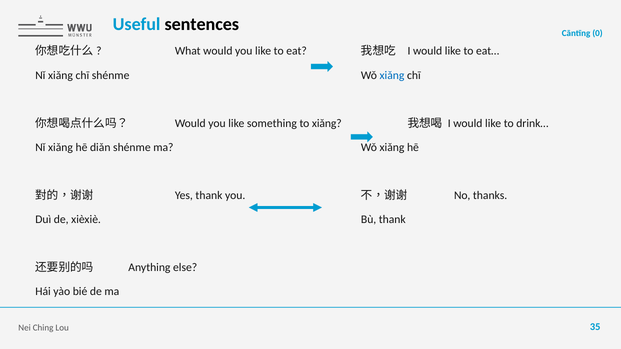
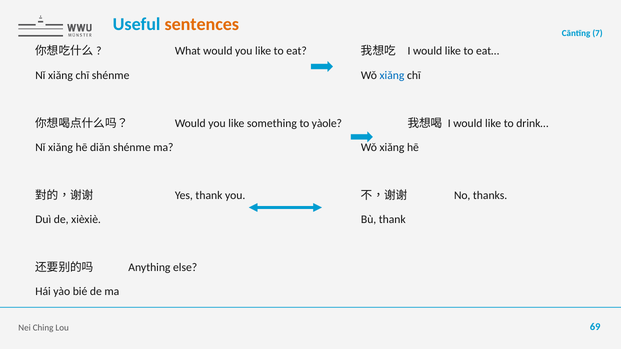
sentences colour: black -> orange
0: 0 -> 7
to xiǎng: xiǎng -> yàole
35: 35 -> 69
